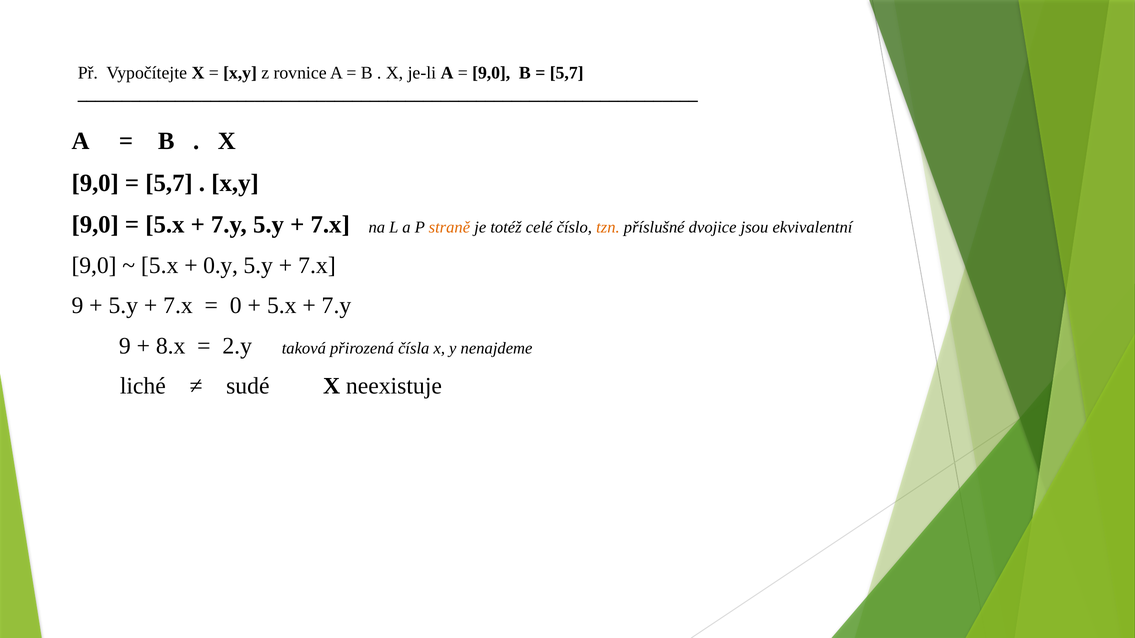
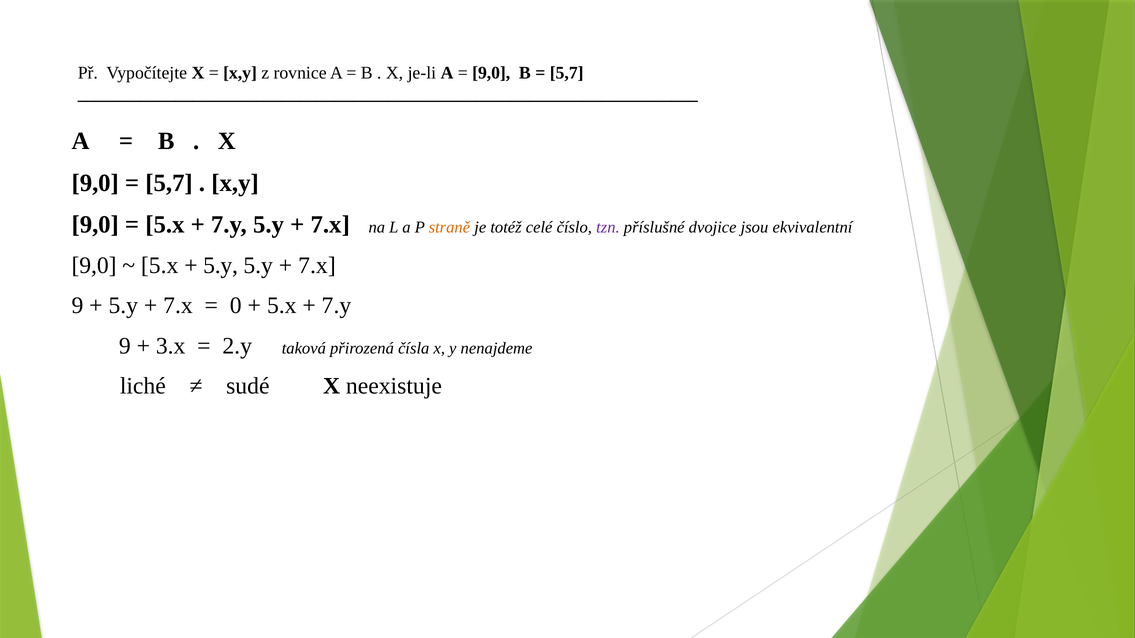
tzn colour: orange -> purple
0.y at (221, 265): 0.y -> 5.y
8.x: 8.x -> 3.x
